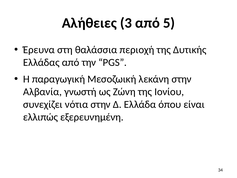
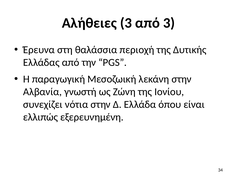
από 5: 5 -> 3
